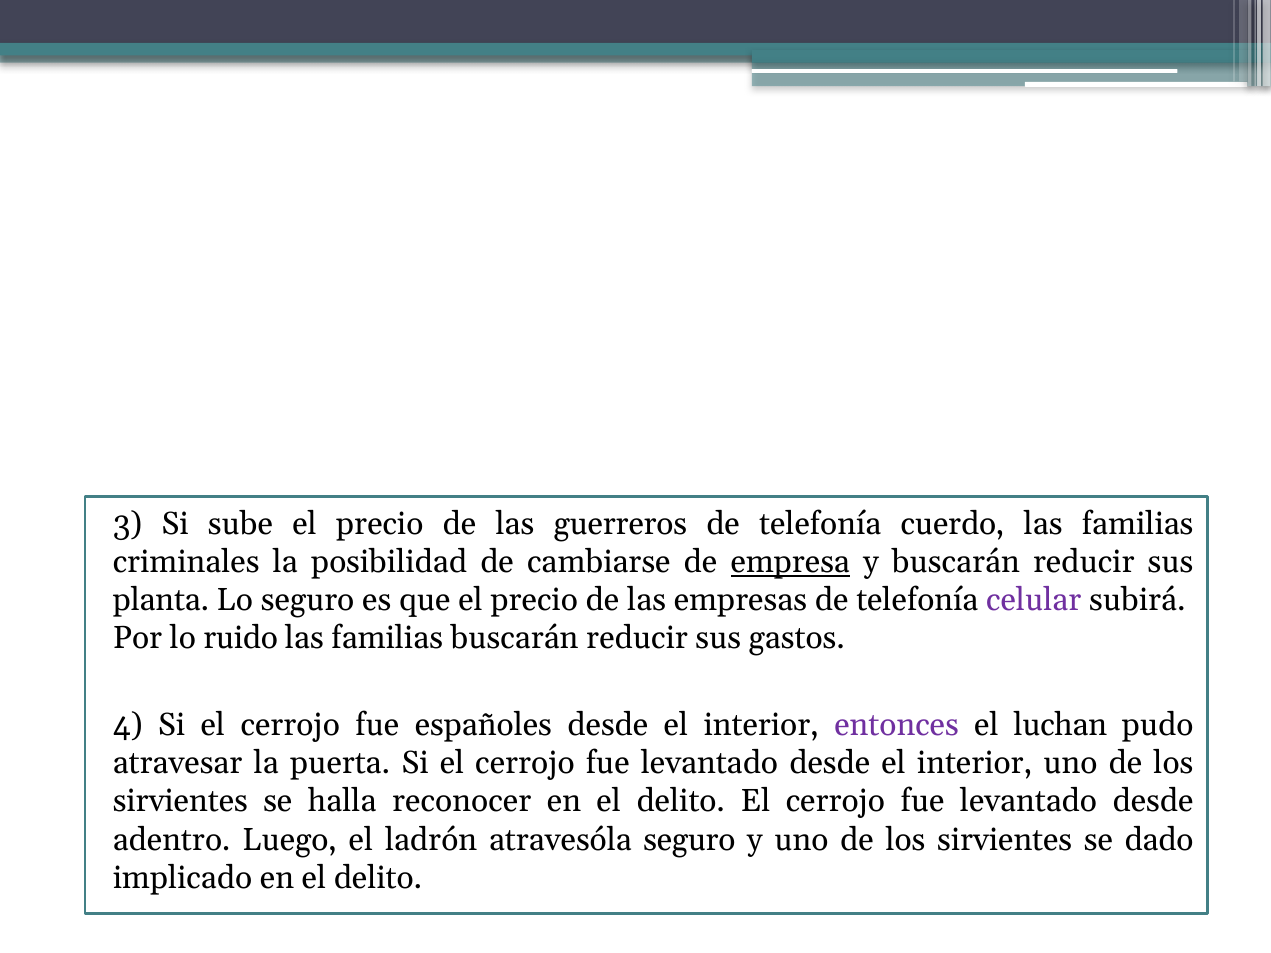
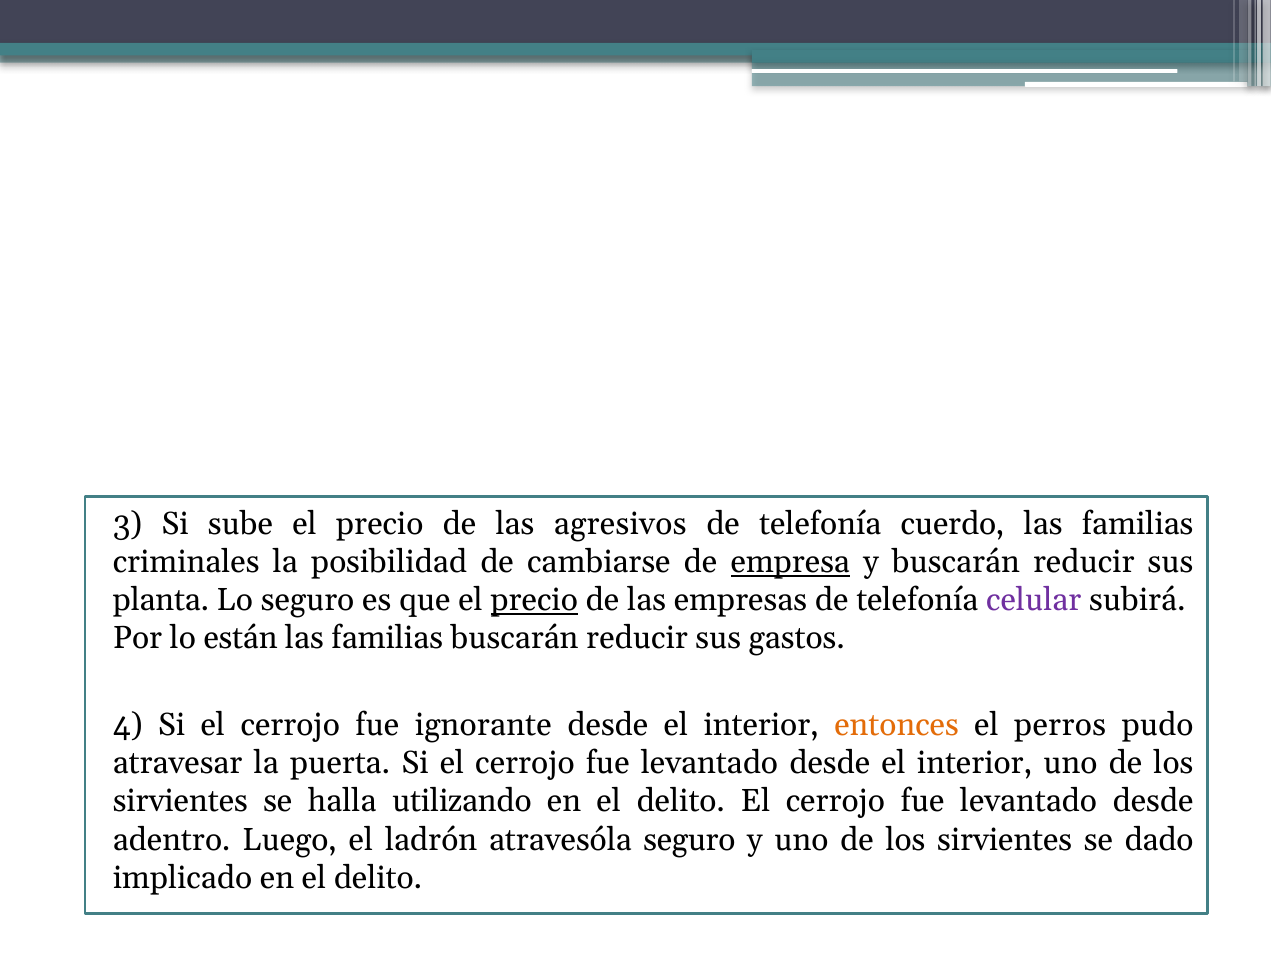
guerreros: guerreros -> agresivos
precio at (534, 600) underline: none -> present
ruido: ruido -> están
españoles: españoles -> ignorante
entonces colour: purple -> orange
luchan: luchan -> perros
reconocer: reconocer -> utilizando
